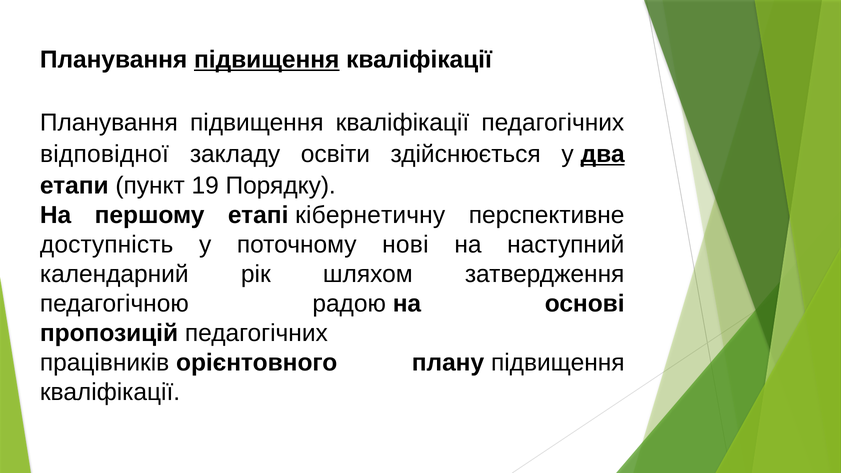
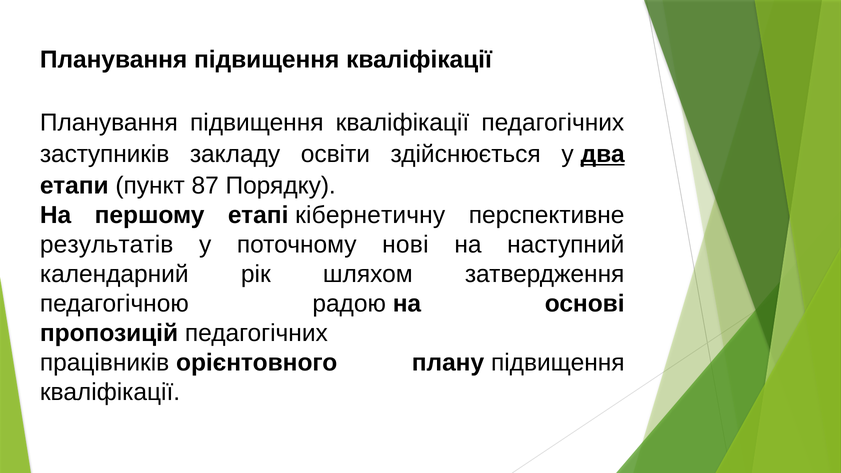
підвищення at (267, 60) underline: present -> none
відповідної: відповідної -> заступників
19: 19 -> 87
доступність: доступність -> результатів
